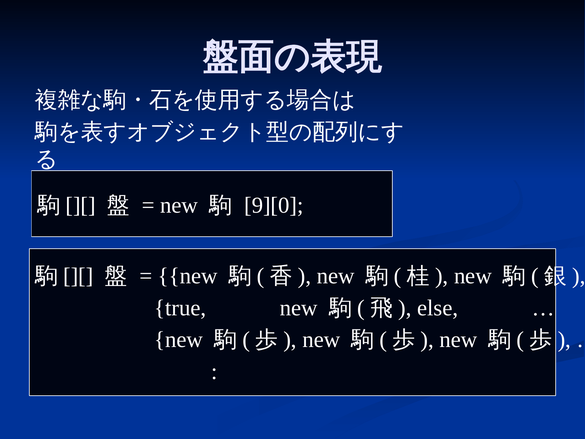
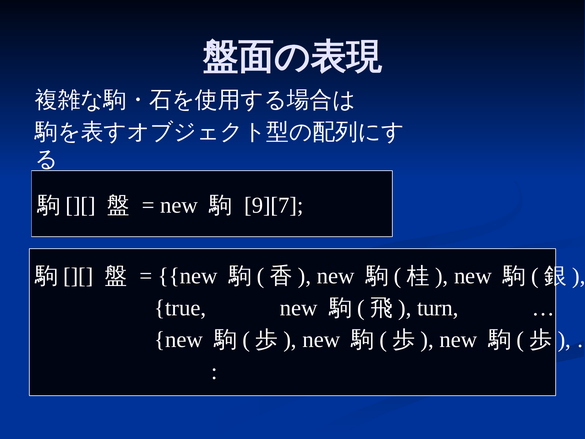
9][0: 9][0 -> 9][7
else: else -> turn
